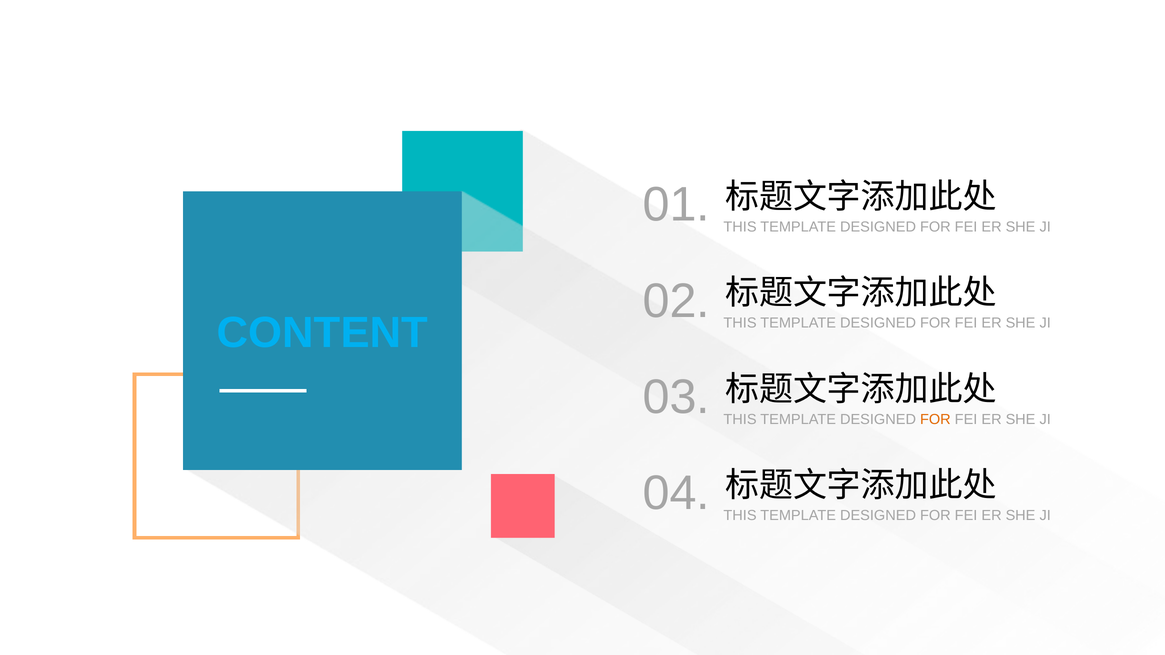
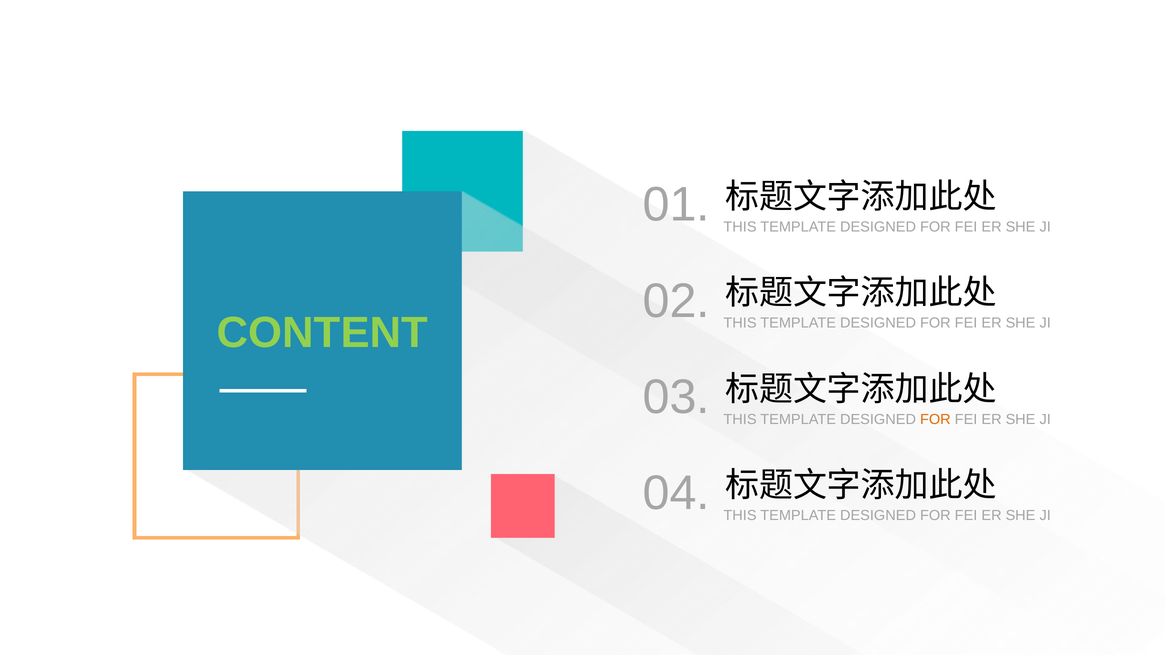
CONTENT colour: light blue -> light green
